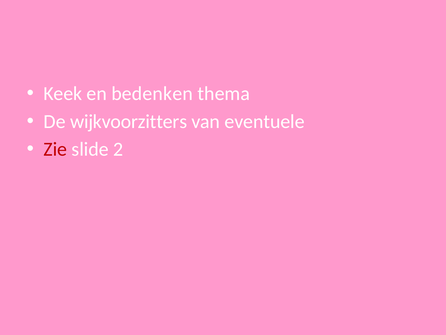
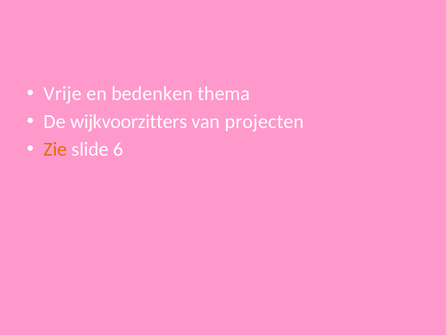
Keek: Keek -> Vrije
eventuele: eventuele -> projecten
Zie colour: red -> orange
2: 2 -> 6
